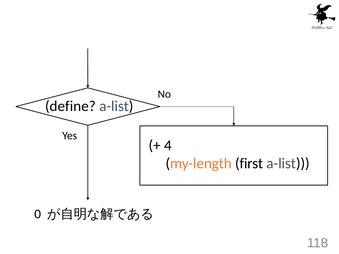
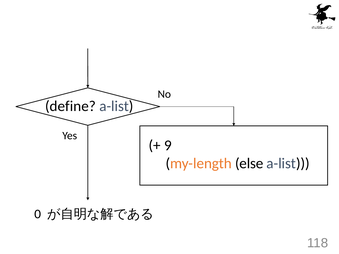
4: 4 -> 9
first: first -> else
